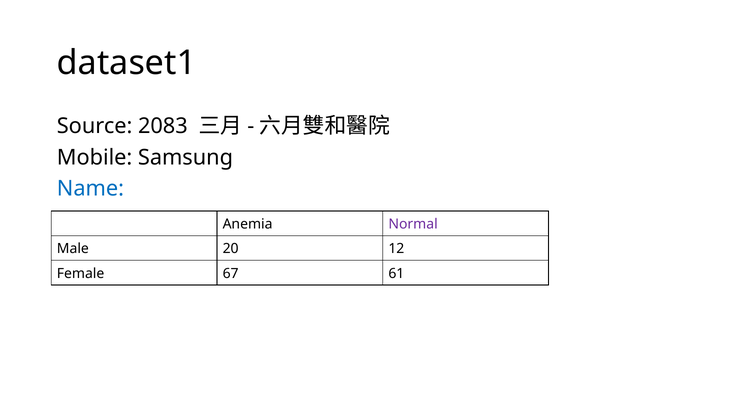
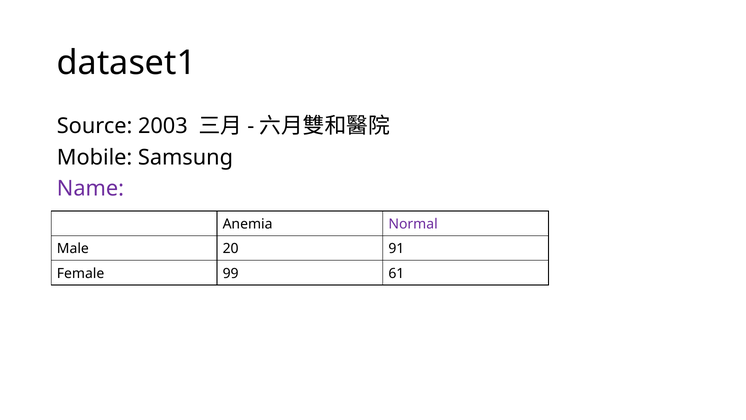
2083: 2083 -> 2003
Name colour: blue -> purple
12: 12 -> 91
67: 67 -> 99
